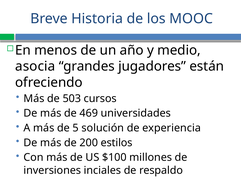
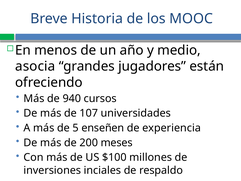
503: 503 -> 940
469: 469 -> 107
solución: solución -> enseñen
estilos: estilos -> meses
